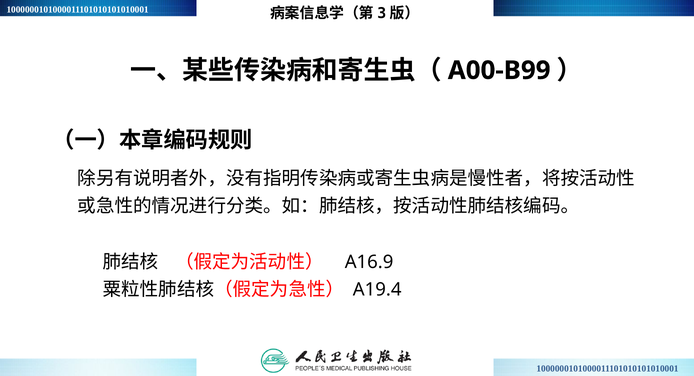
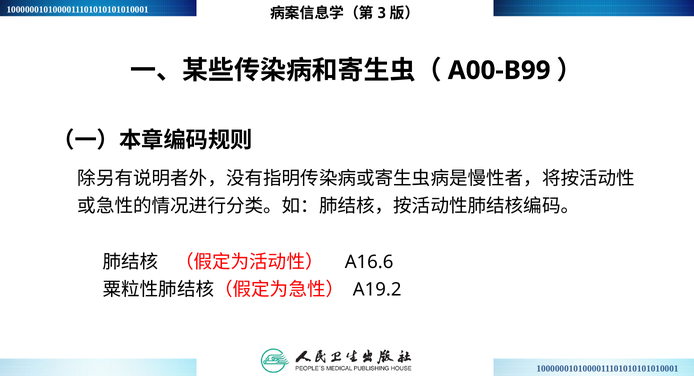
A16.9: A16.9 -> A16.6
A19.4: A19.4 -> A19.2
